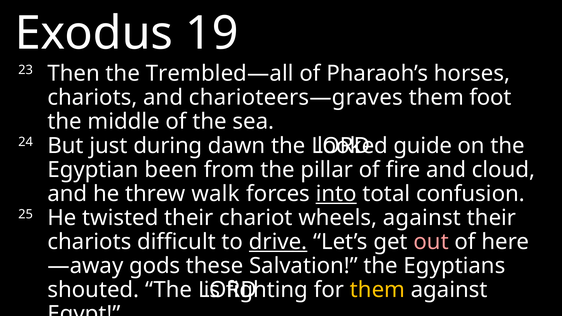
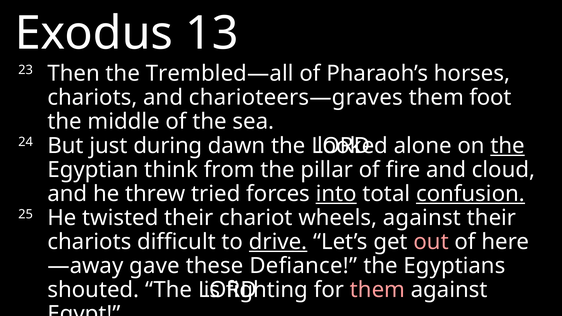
19: 19 -> 13
guide: guide -> alone
the at (508, 146) underline: none -> present
been: been -> think
walk: walk -> tried
confusion underline: none -> present
gods: gods -> gave
Salvation: Salvation -> Defiance
them at (377, 290) colour: yellow -> pink
